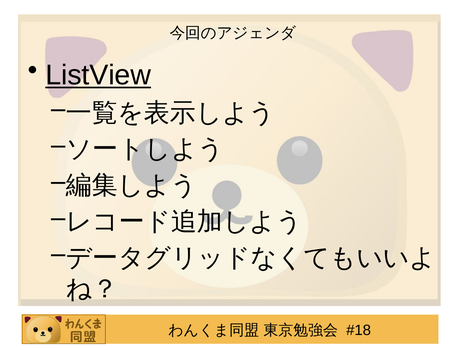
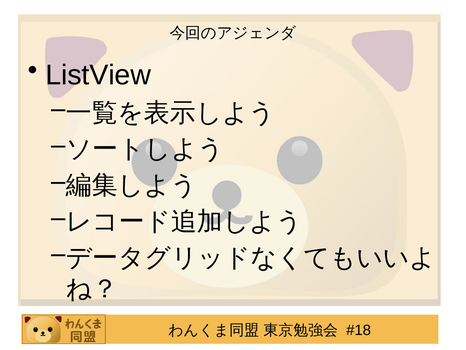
ListView underline: present -> none
